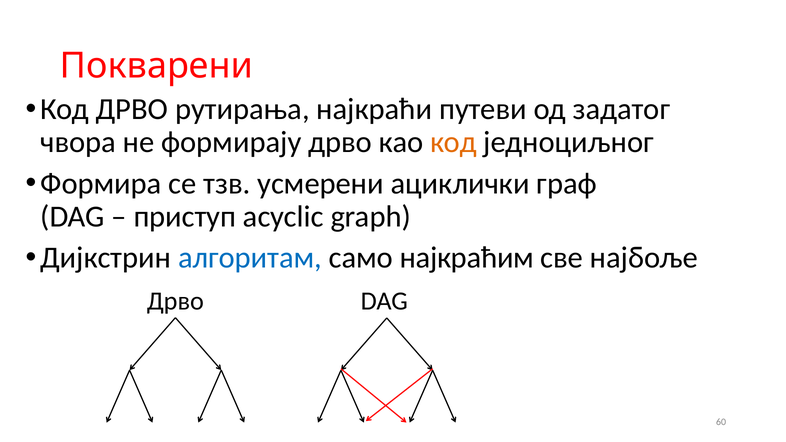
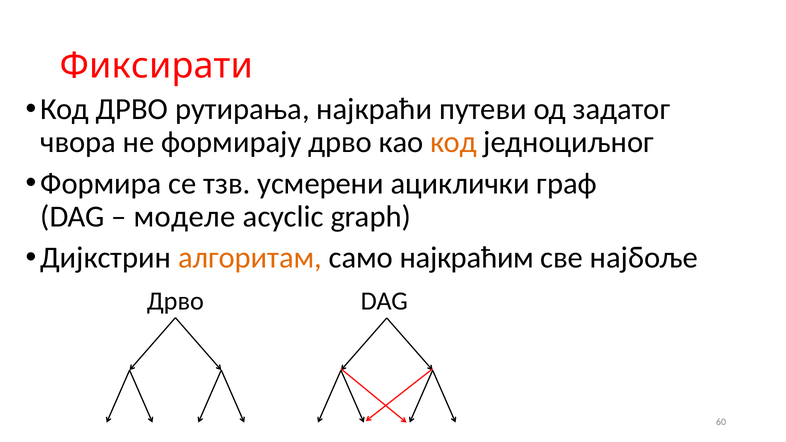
Покварени: Покварени -> Фиксирати
приступ: приступ -> моделе
алгоритам colour: blue -> orange
